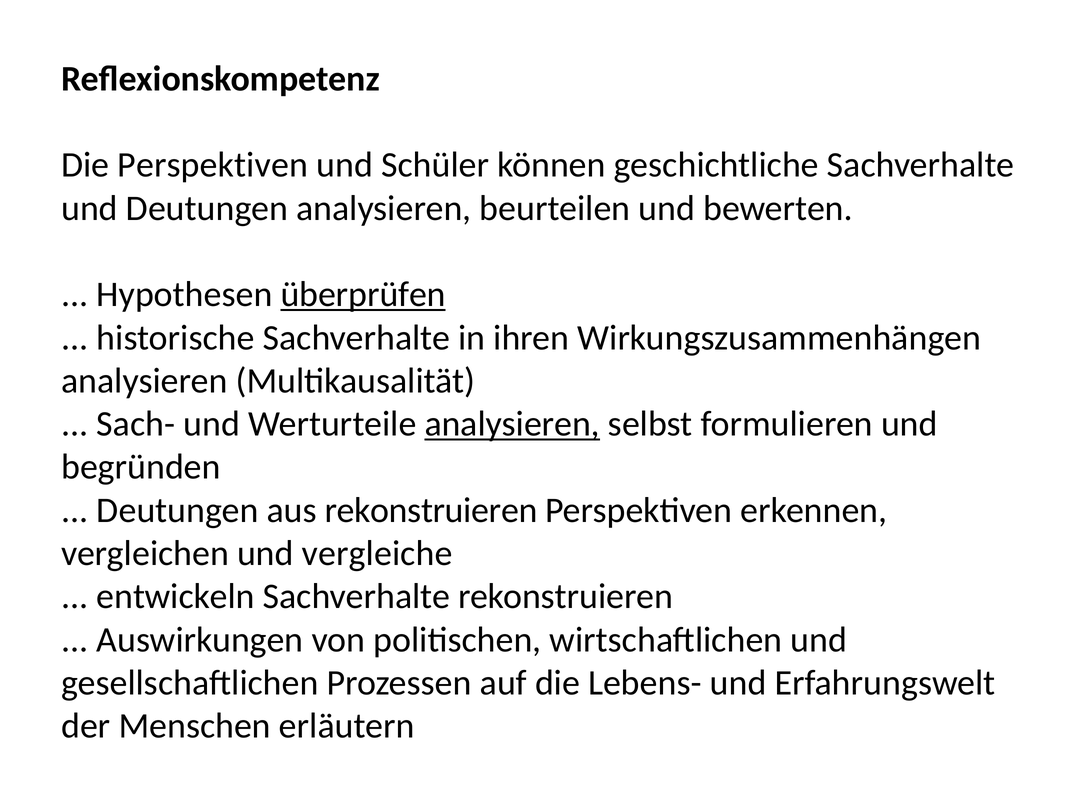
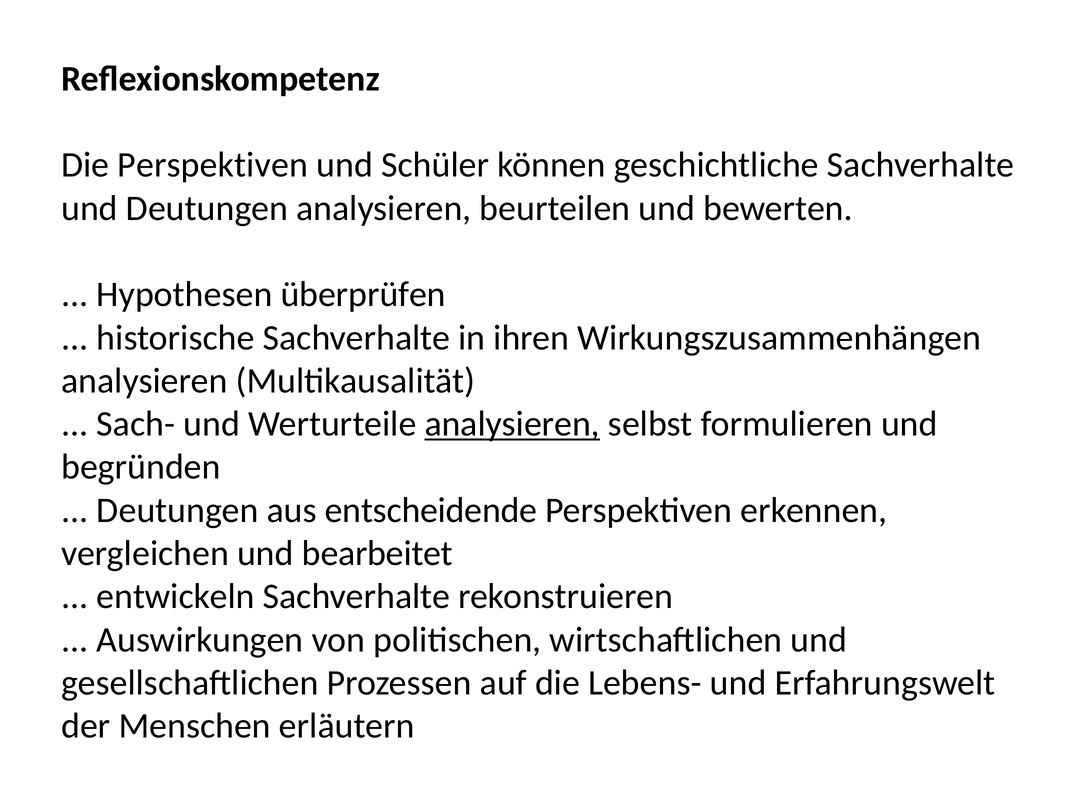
überprüfen underline: present -> none
aus rekonstruieren: rekonstruieren -> entscheidende
vergleiche: vergleiche -> bearbeitet
